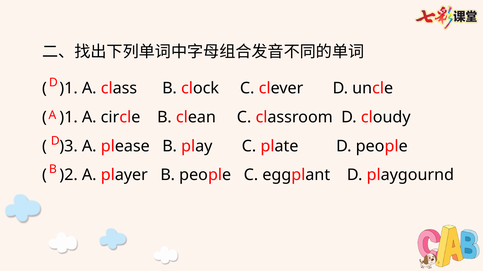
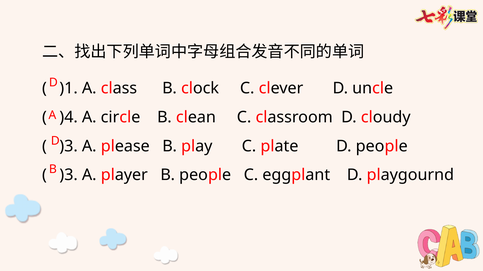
)1 at (69, 117): )1 -> )4
)2 at (69, 175): )2 -> )3
